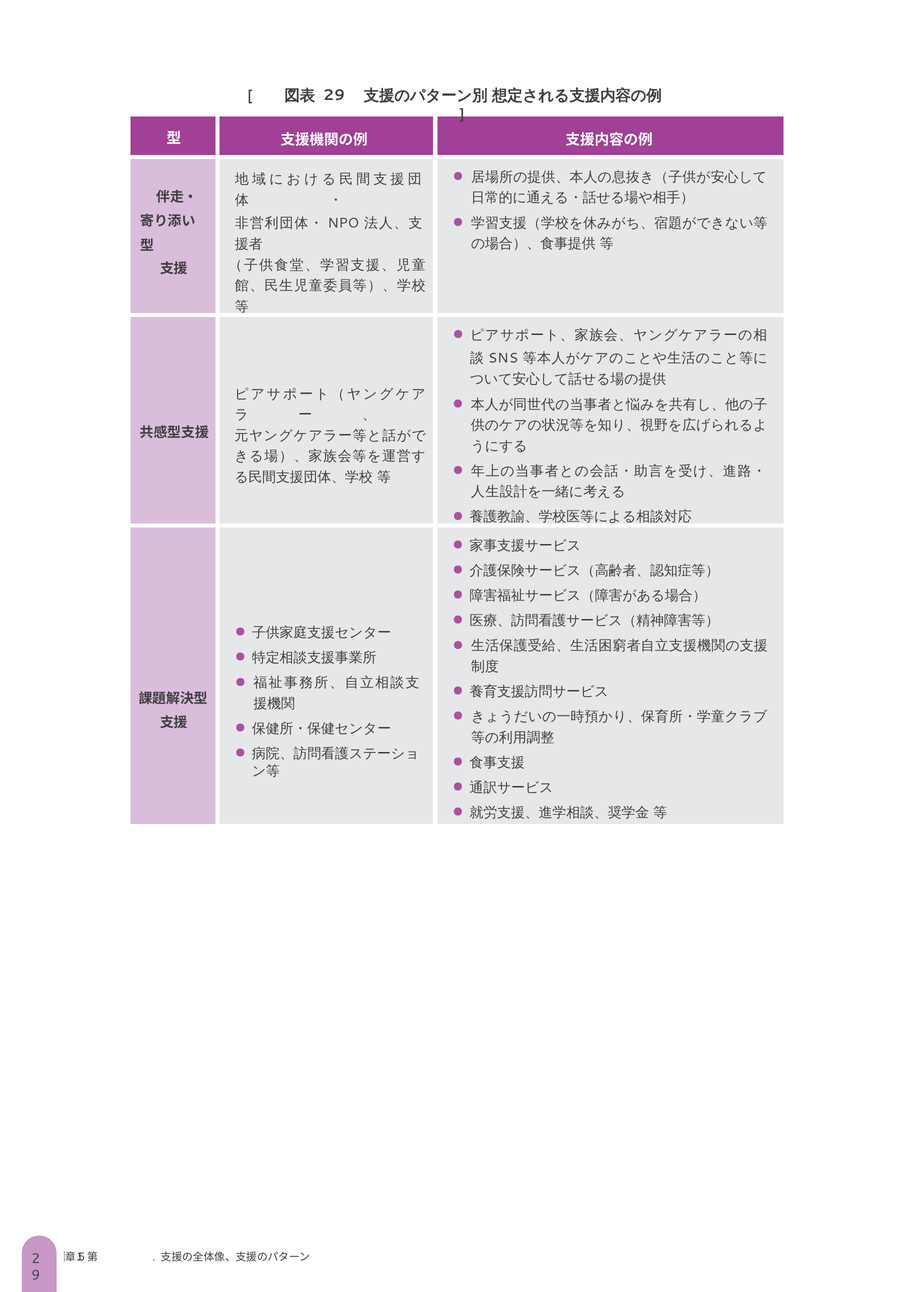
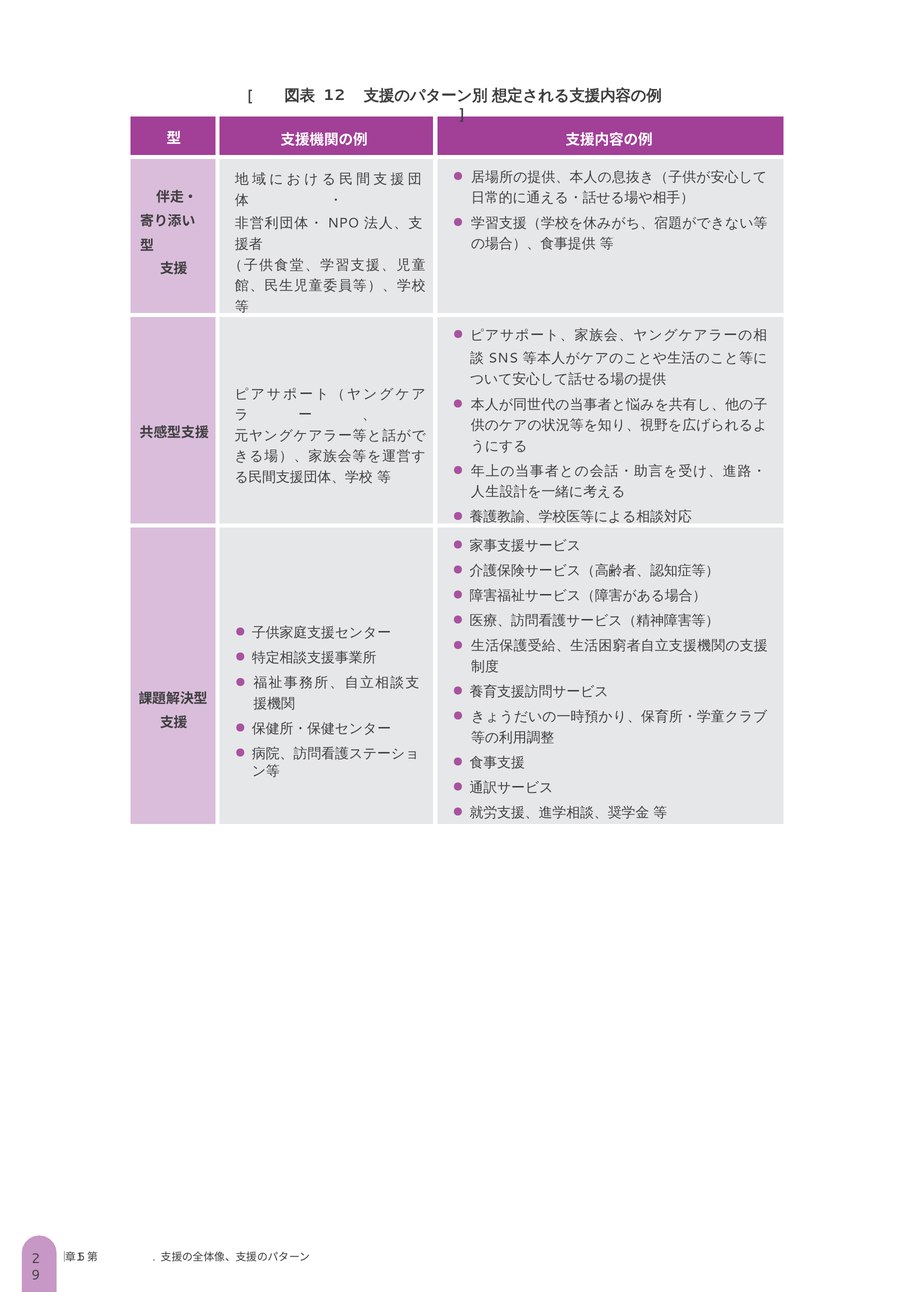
29: 29 -> 12
